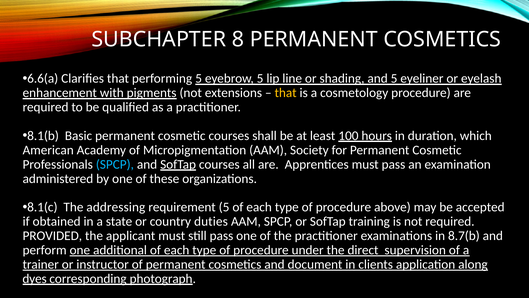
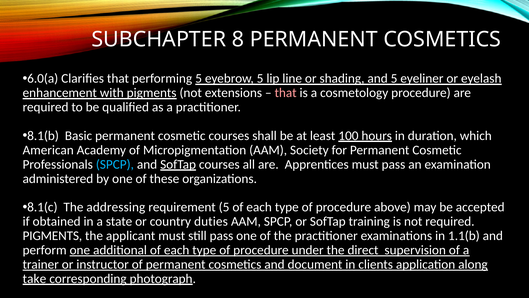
6.6(a: 6.6(a -> 6.0(a
that at (286, 93) colour: yellow -> pink
PROVIDED at (52, 235): PROVIDED -> PIGMENTS
8.7(b: 8.7(b -> 1.1(b
dyes: dyes -> take
